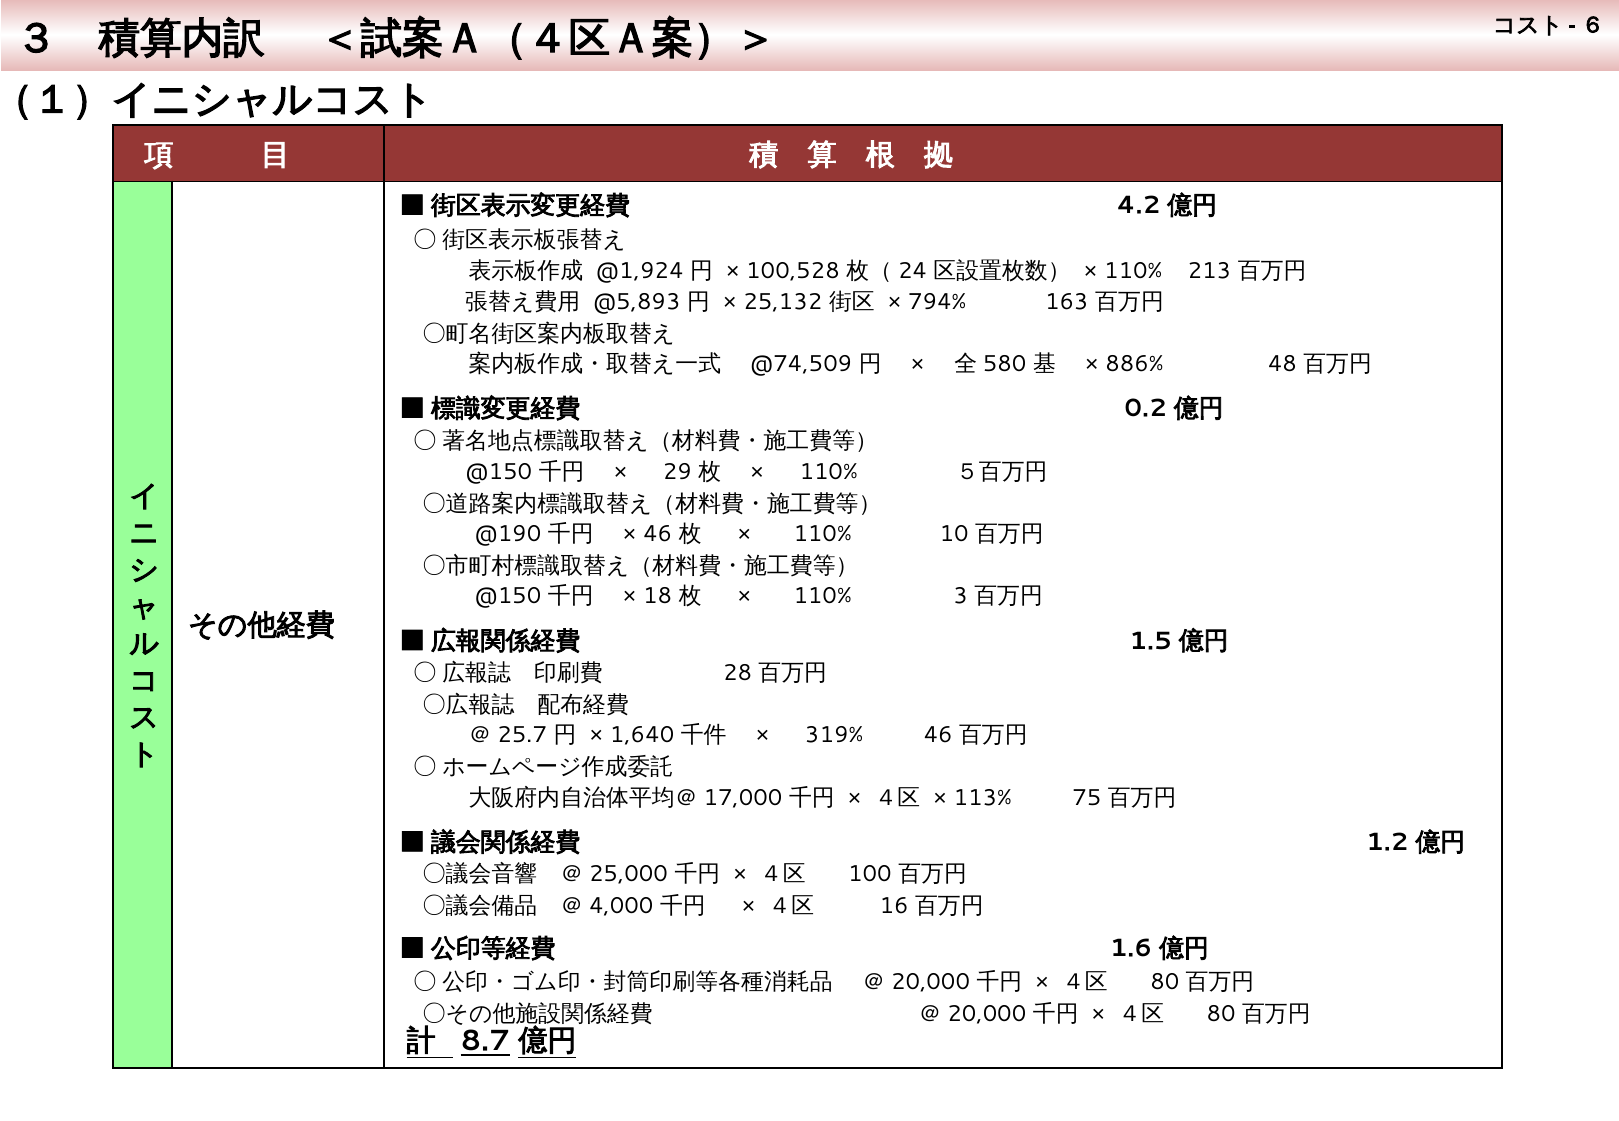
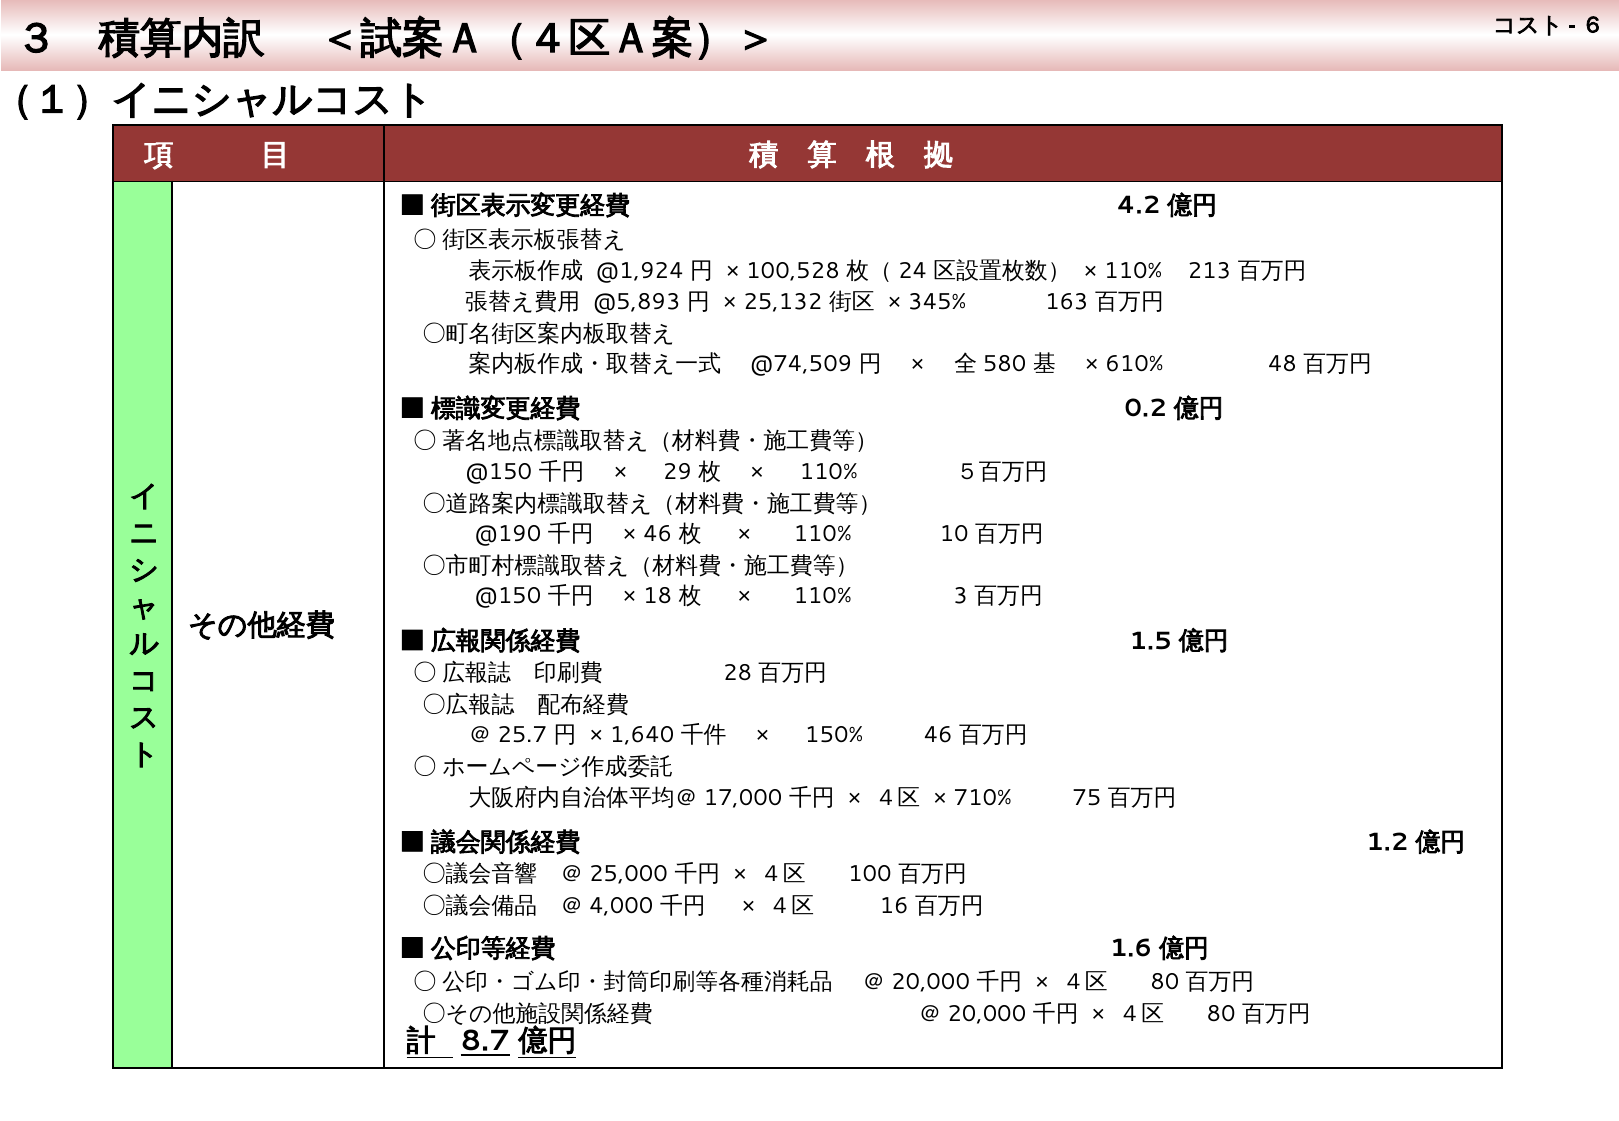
794%: 794% -> 345%
886%: 886% -> 610%
319%: 319% -> 150%
113%: 113% -> 710%
